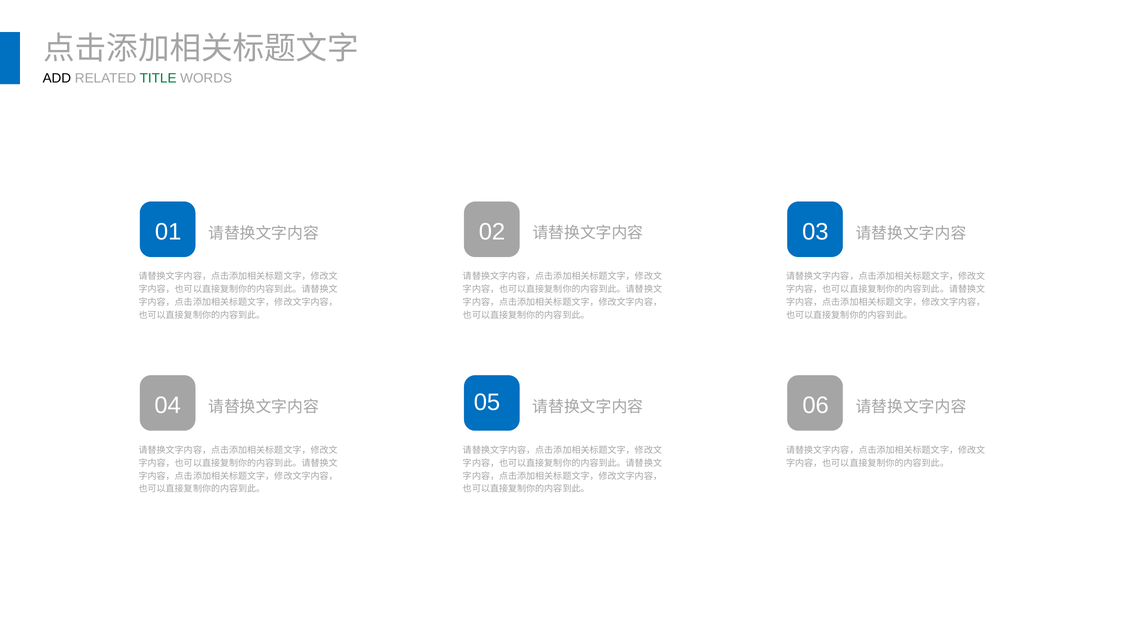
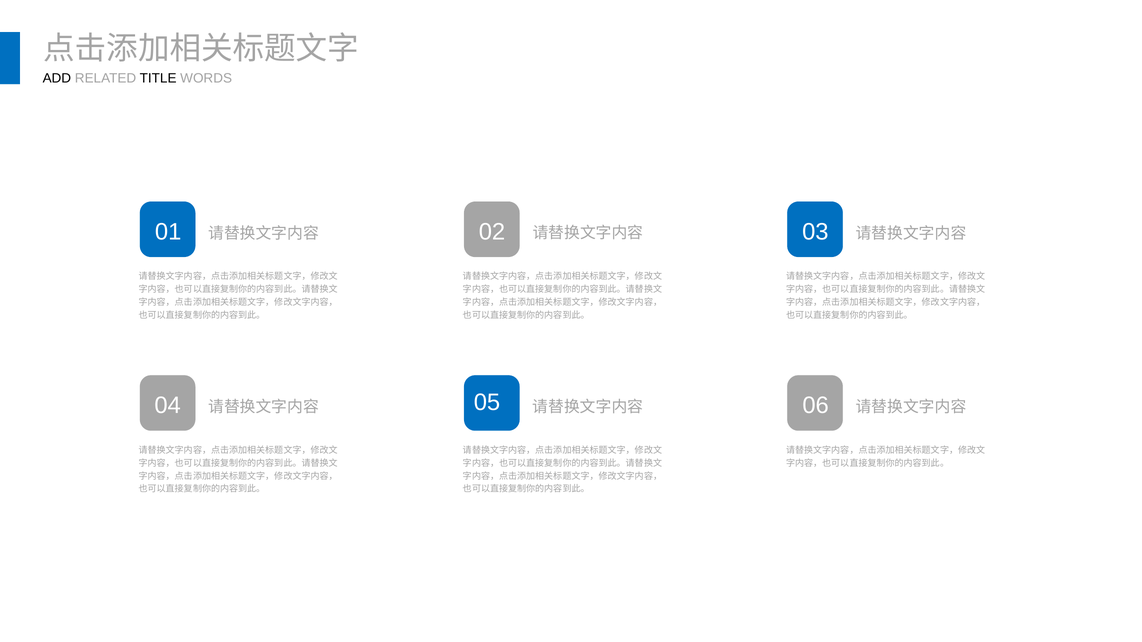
TITLE colour: green -> black
